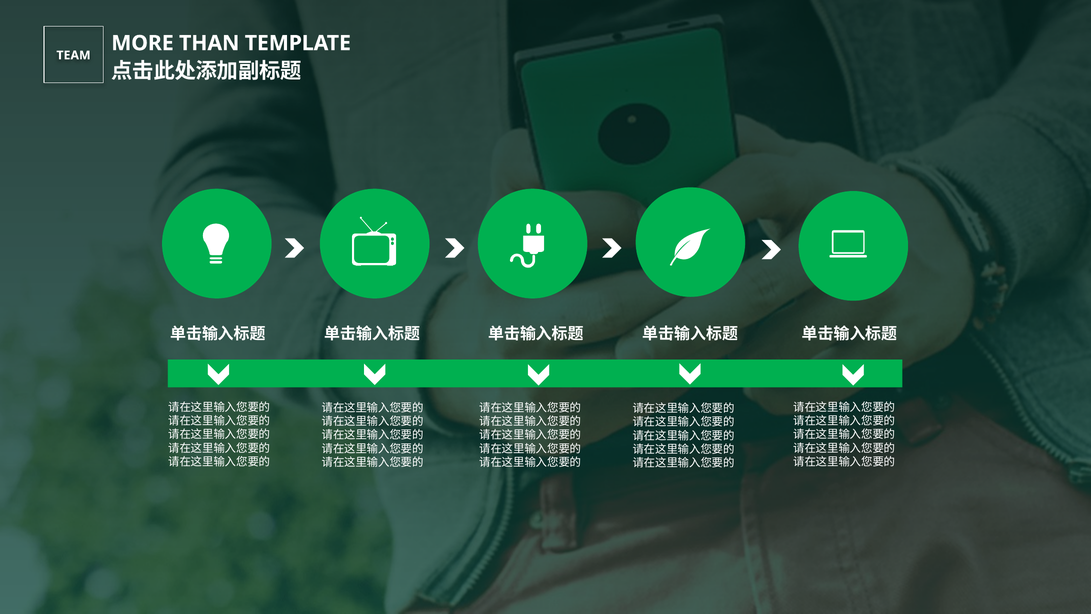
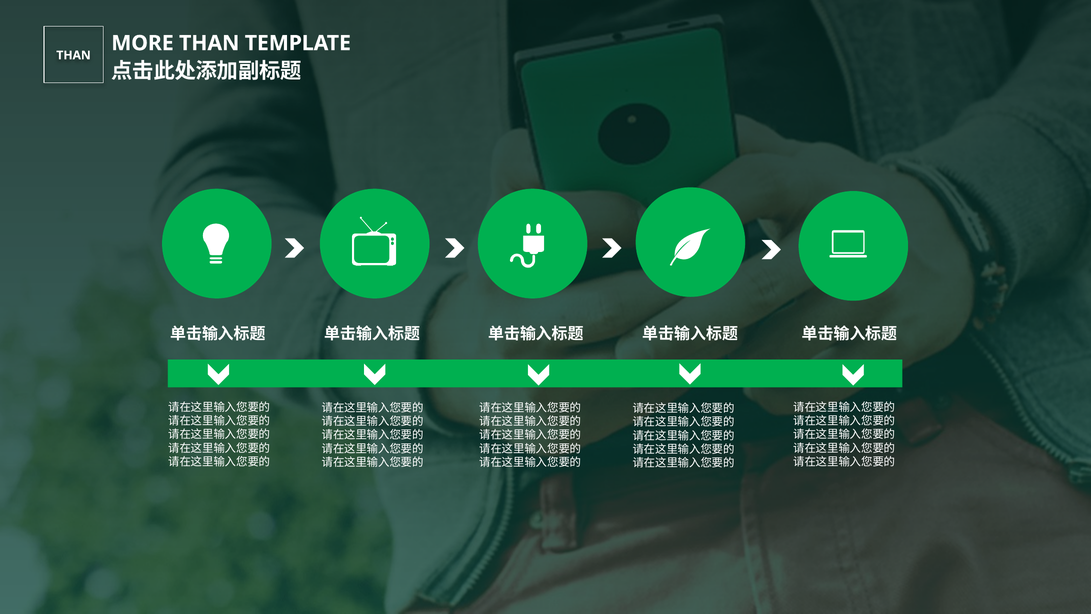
TEAM at (73, 55): TEAM -> THAN
